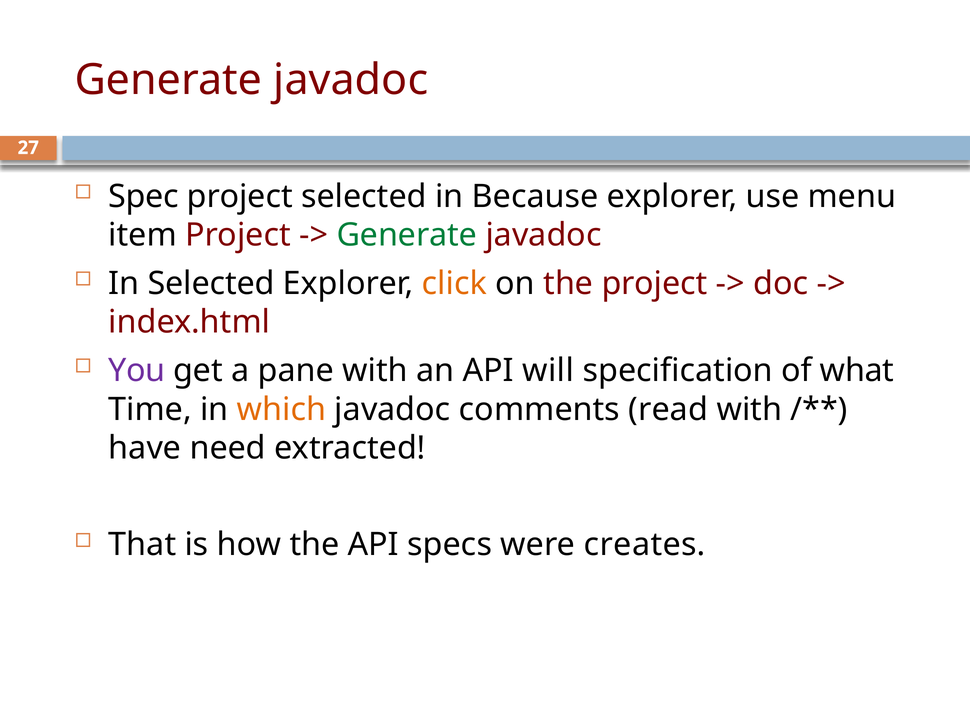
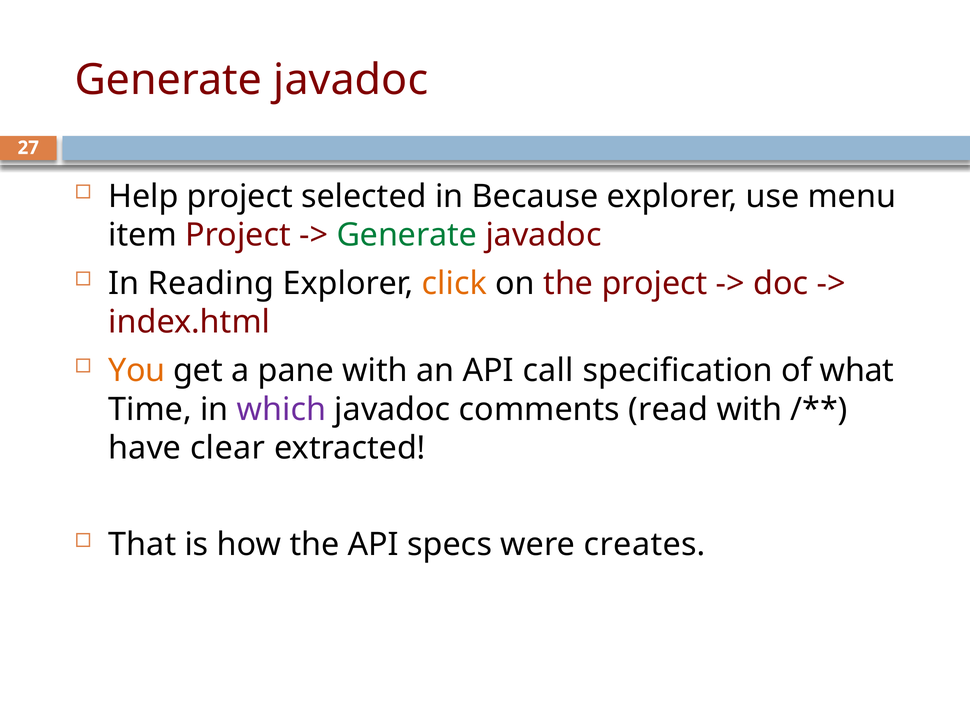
Spec: Spec -> Help
In Selected: Selected -> Reading
You colour: purple -> orange
will: will -> call
which colour: orange -> purple
need: need -> clear
